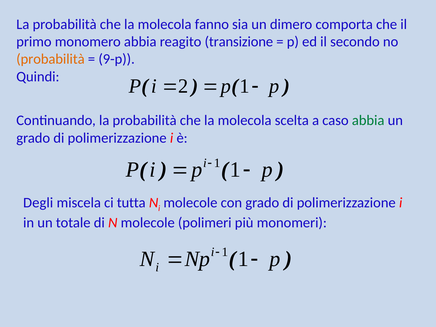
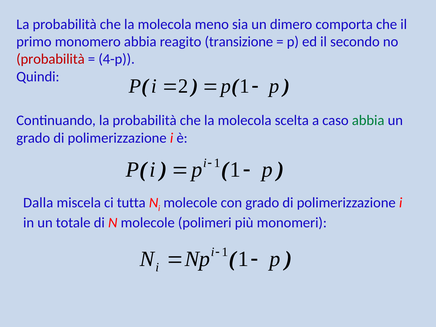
fanno: fanno -> meno
probabilità at (50, 59) colour: orange -> red
9-p: 9-p -> 4-p
Degli: Degli -> Dalla
